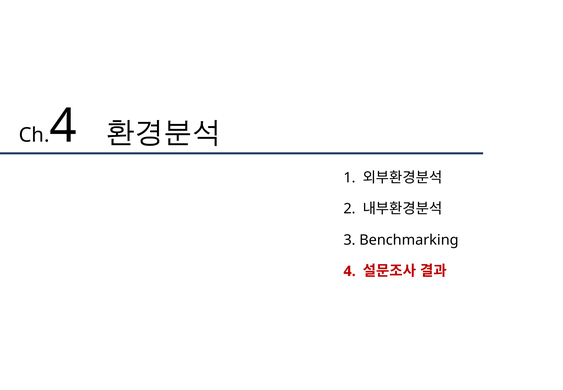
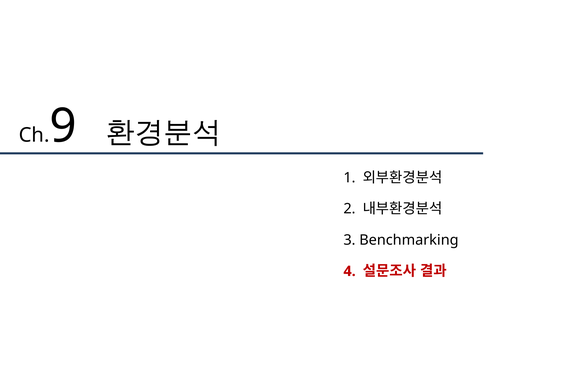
4 at (63, 126): 4 -> 9
